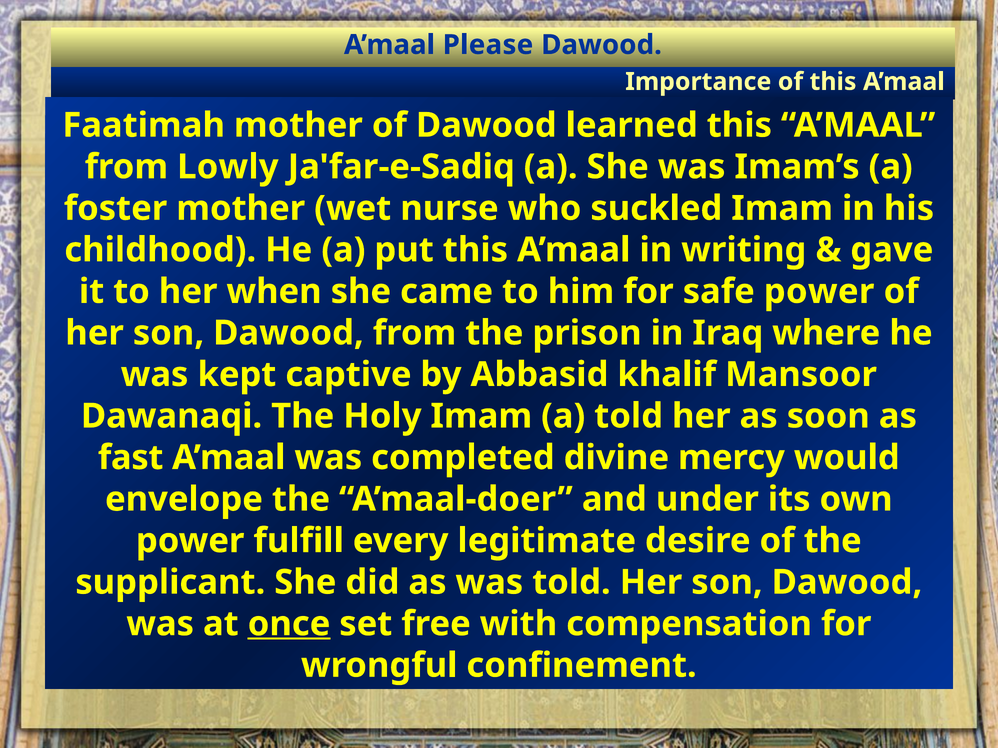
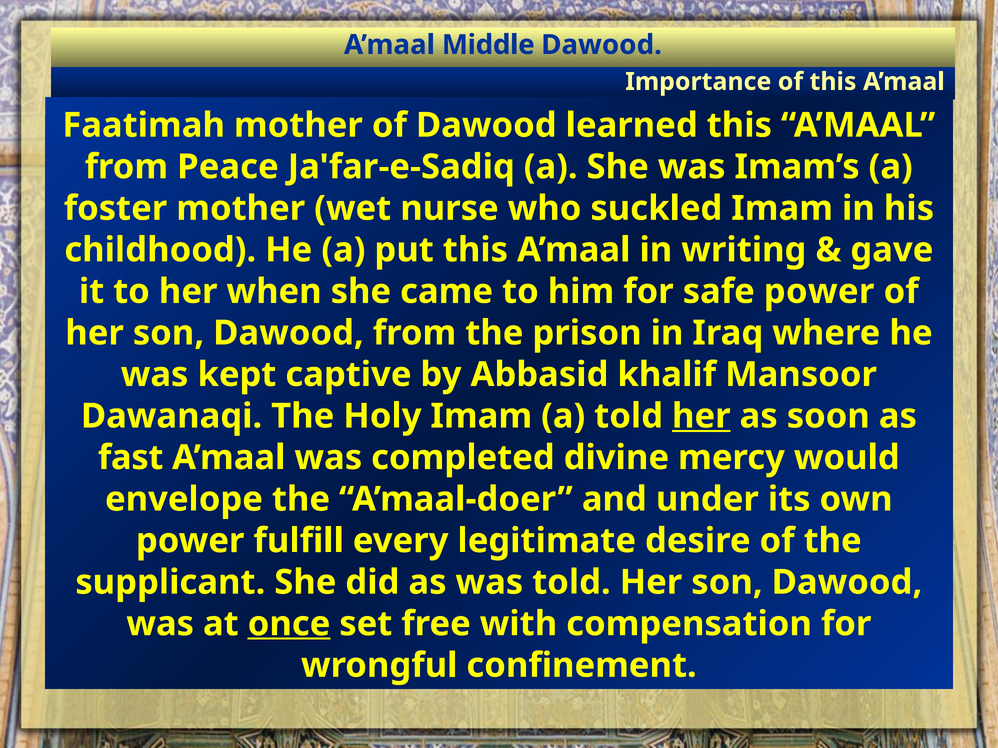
Please: Please -> Middle
Lowly: Lowly -> Peace
her at (701, 416) underline: none -> present
